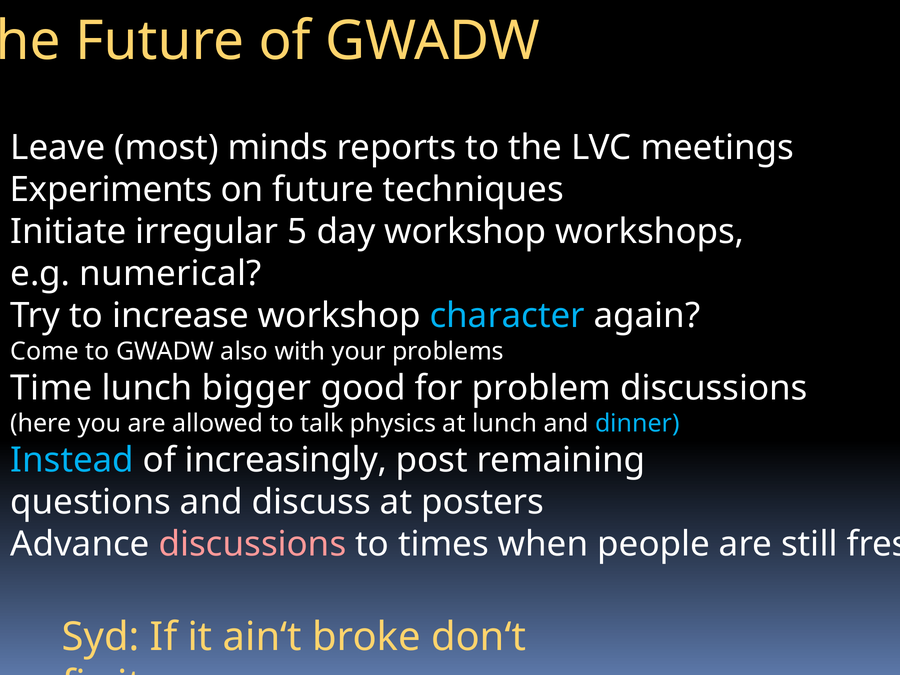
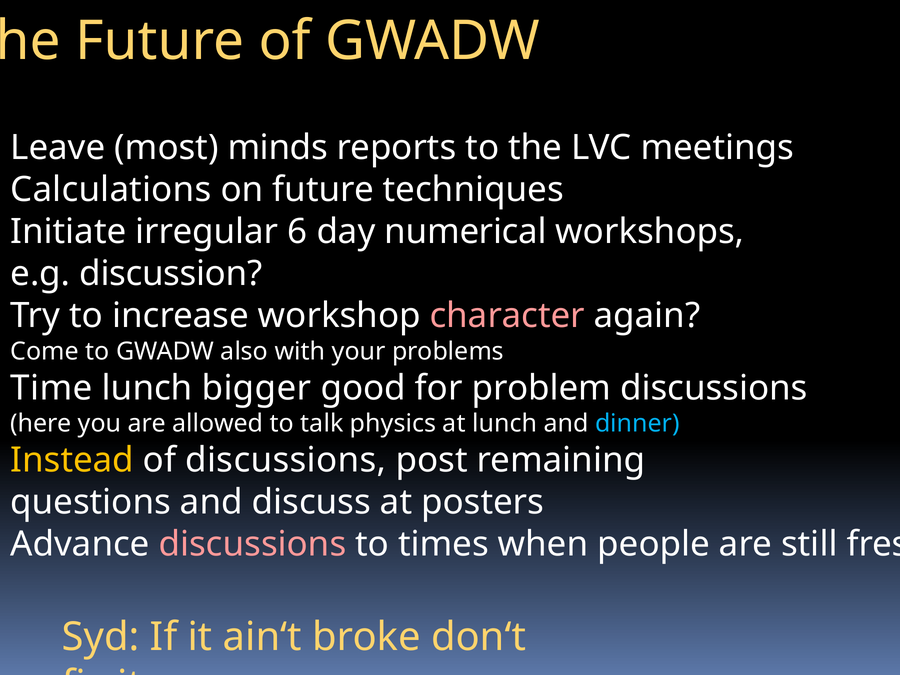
Experiments: Experiments -> Calculations
5: 5 -> 6
day workshop: workshop -> numerical
numerical: numerical -> discussion
character colour: light blue -> pink
Instead colour: light blue -> yellow
of increasingly: increasingly -> discussions
